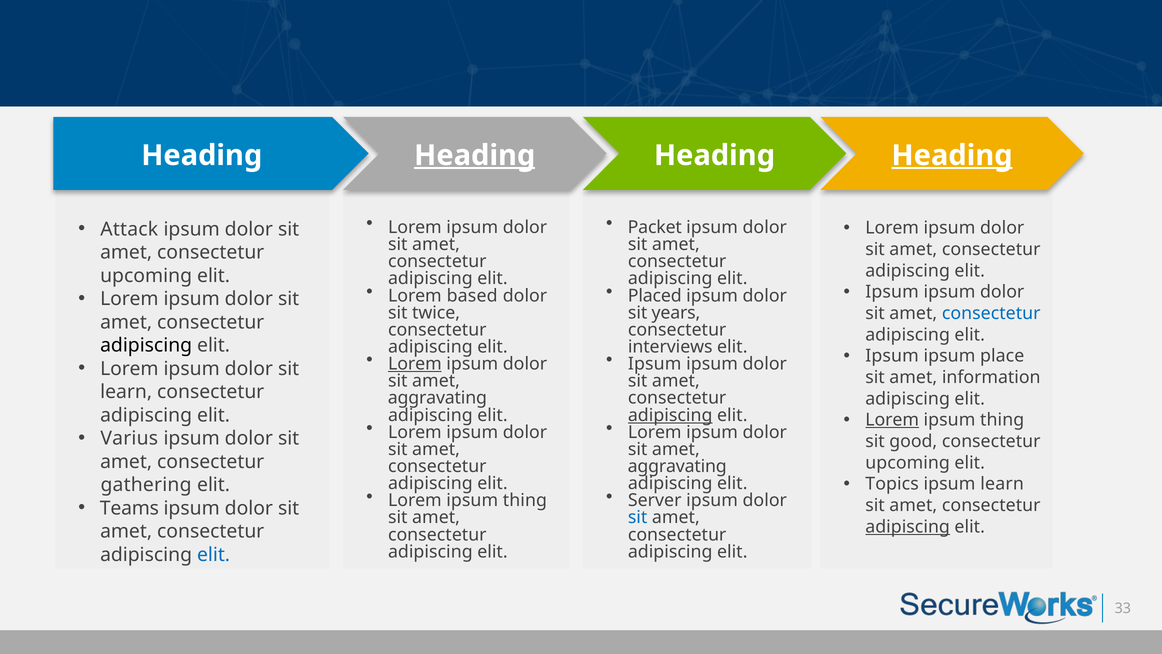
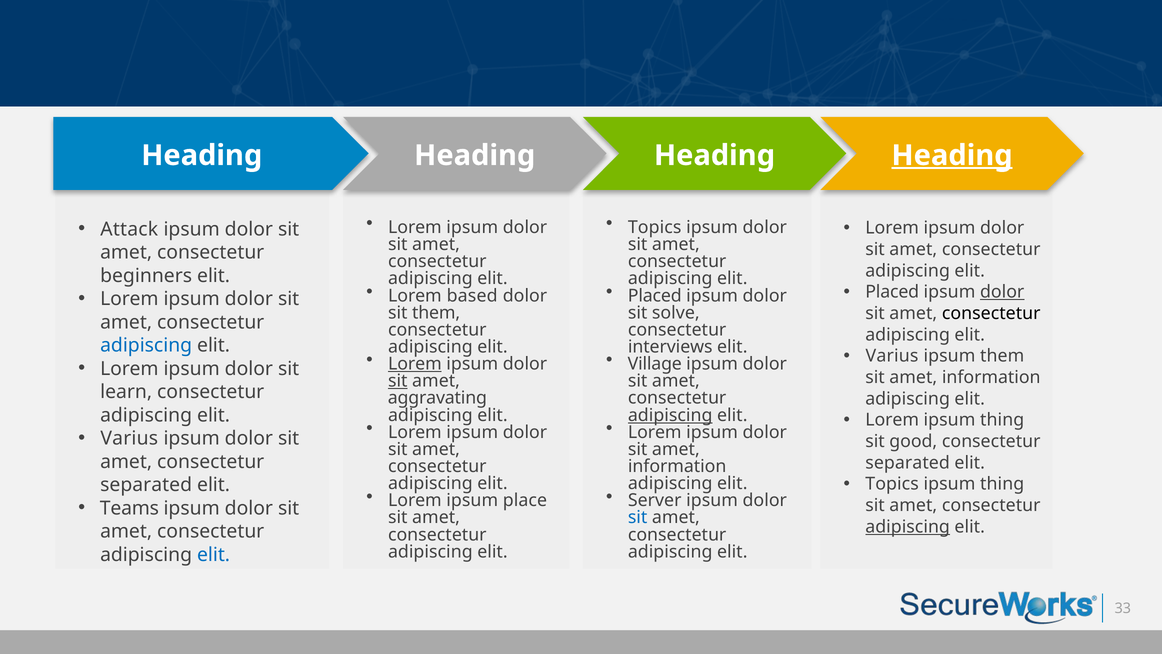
Heading at (475, 155) underline: present -> none
Packet at (655, 227): Packet -> Topics
upcoming at (146, 275): upcoming -> beginners
Ipsum at (892, 292): Ipsum -> Placed
dolor at (1002, 292) underline: none -> present
sit twice: twice -> them
years: years -> solve
consectetur at (991, 313) colour: blue -> black
adipiscing at (146, 345) colour: black -> blue
Ipsum at (892, 356): Ipsum -> Varius
ipsum place: place -> them
Ipsum at (655, 364): Ipsum -> Village
sit at (398, 381) underline: none -> present
Lorem at (892, 420) underline: present -> none
upcoming at (908, 462): upcoming -> separated
aggravating at (677, 466): aggravating -> information
learn at (1002, 484): learn -> thing
gathering at (146, 485): gathering -> separated
thing at (525, 500): thing -> place
